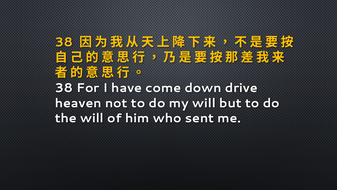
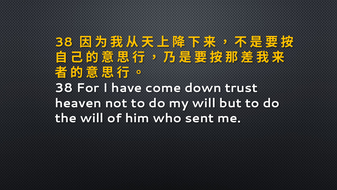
drive: drive -> trust
